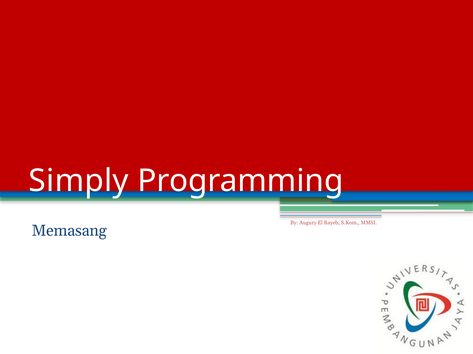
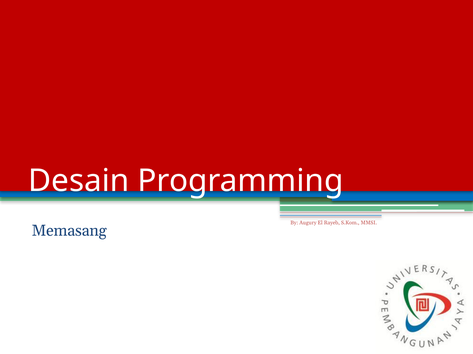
Simply: Simply -> Desain
